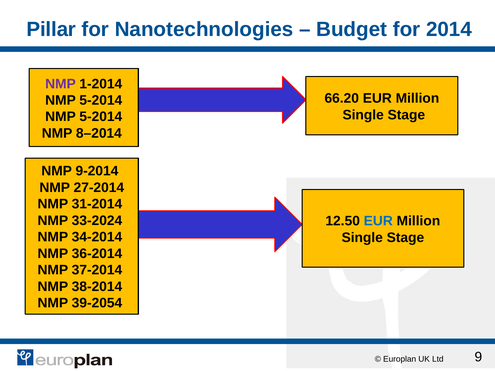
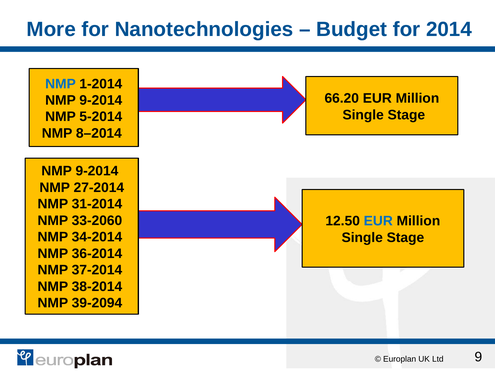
Pillar: Pillar -> More
NMP at (61, 84) colour: purple -> blue
5-2014 at (101, 100): 5-2014 -> 9-2014
33-2024: 33-2024 -> 33-2060
39-2054: 39-2054 -> 39-2094
